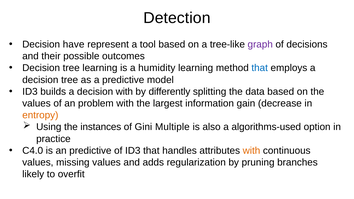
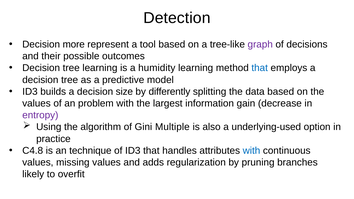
have: have -> more
decision with: with -> size
entropy colour: orange -> purple
instances: instances -> algorithm
algorithms-used: algorithms-used -> underlying-used
C4.0: C4.0 -> C4.8
an predictive: predictive -> technique
with at (251, 151) colour: orange -> blue
